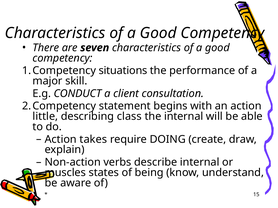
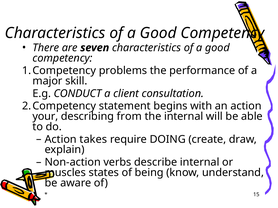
situations: situations -> problems
little: little -> your
class: class -> from
